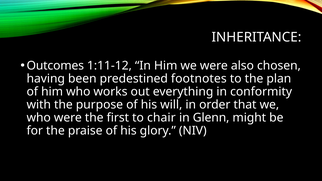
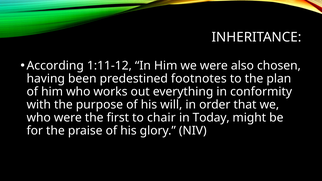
Outcomes: Outcomes -> According
Glenn: Glenn -> Today
